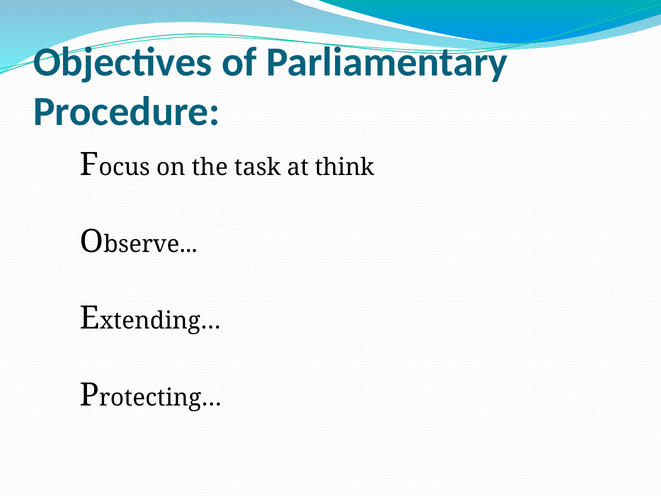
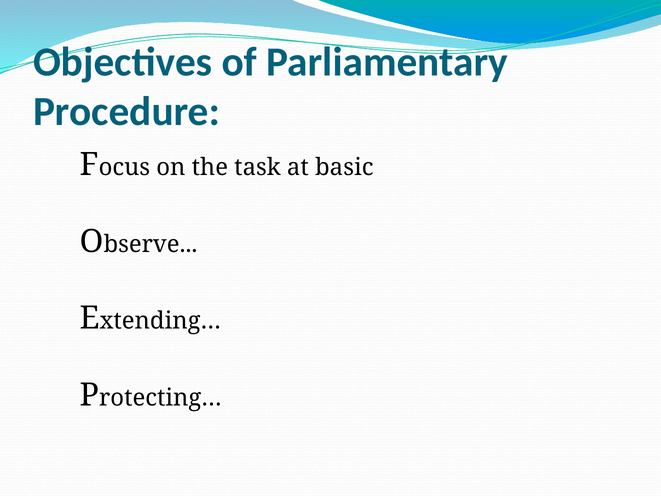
think: think -> basic
